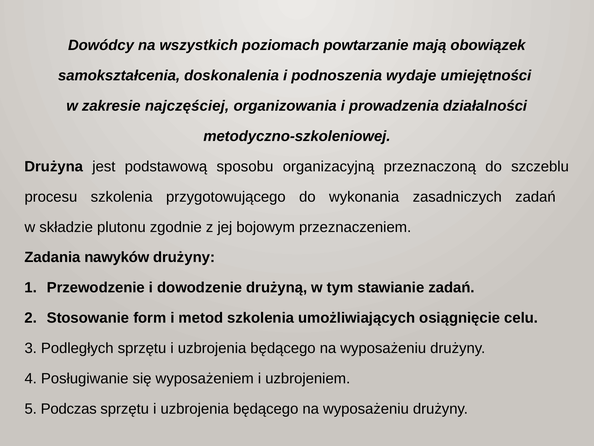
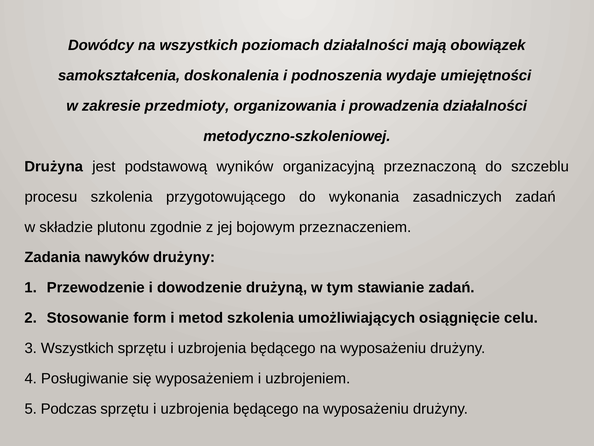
poziomach powtarzanie: powtarzanie -> działalności
najczęściej: najczęściej -> przedmioty
sposobu: sposobu -> wyników
3 Podległych: Podległych -> Wszystkich
